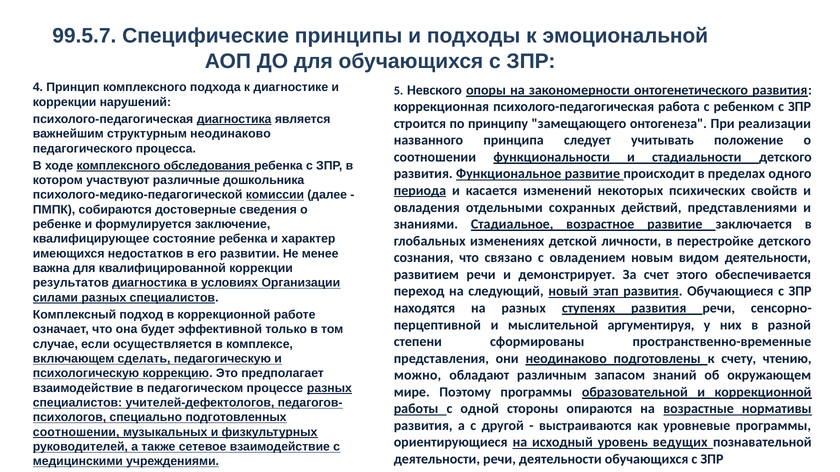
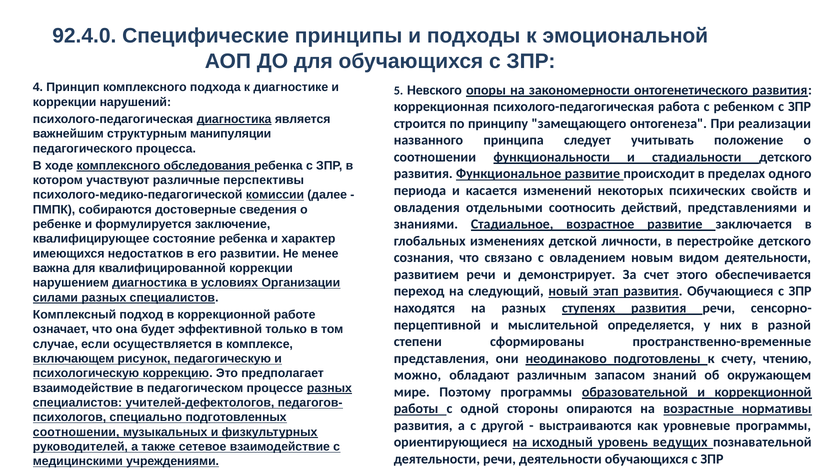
99.5.7: 99.5.7 -> 92.4.0
структурным неодинаково: неодинаково -> манипуляции
дошкольника: дошкольника -> перспективы
периода underline: present -> none
сохранных: сохранных -> соотносить
результатов: результатов -> нарушением
аргументируя: аргументируя -> определяется
сделать: сделать -> рисунок
